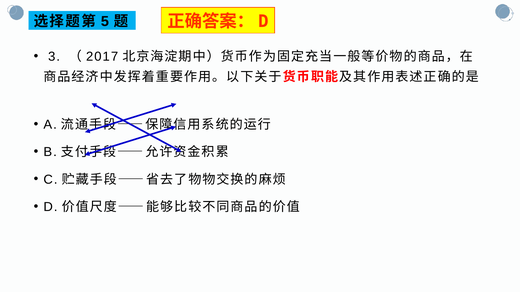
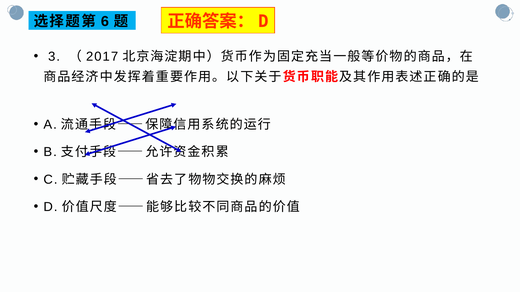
5: 5 -> 6
